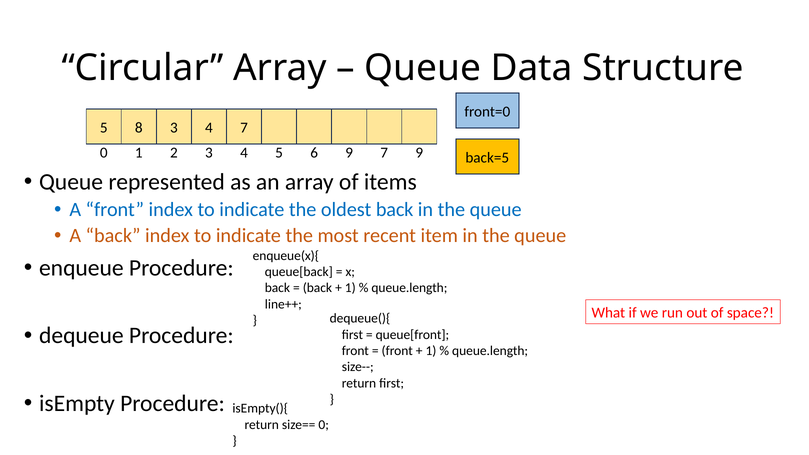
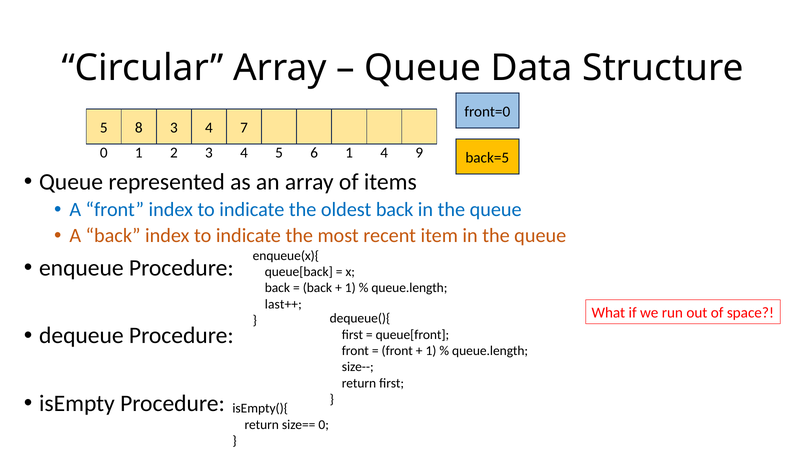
6 9: 9 -> 1
1 7: 7 -> 4
line++: line++ -> last++
